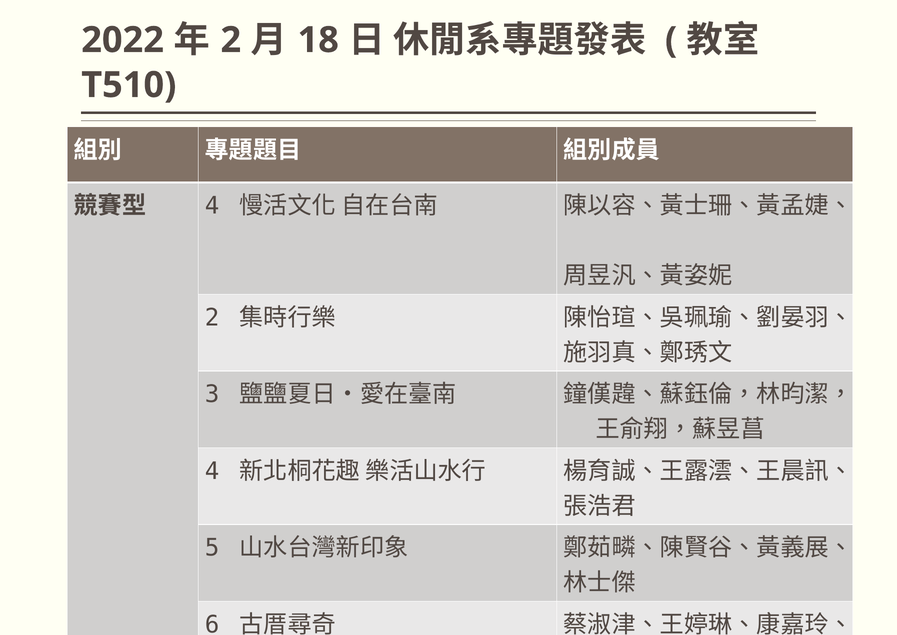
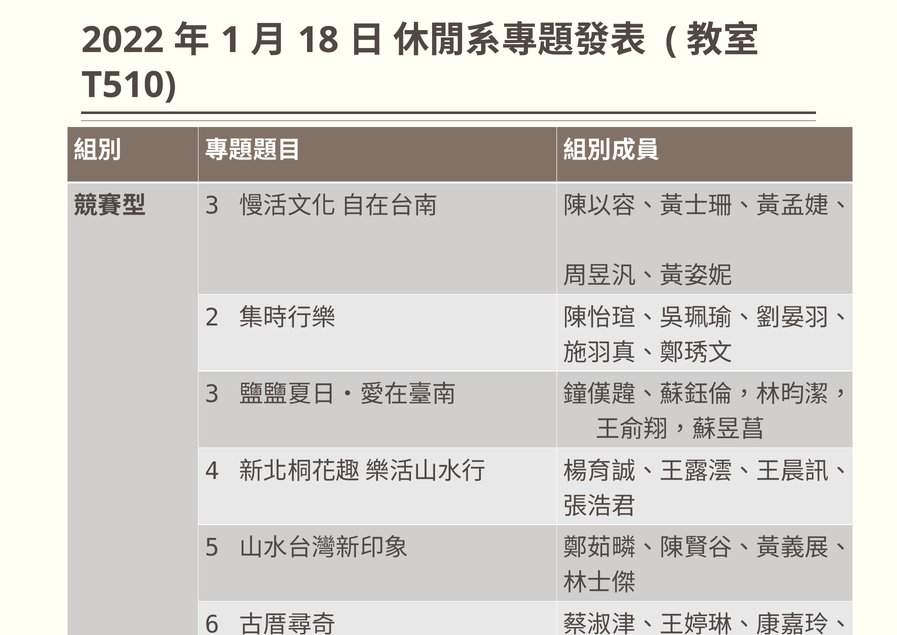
2 at (231, 40): 2 -> 1
4 at (212, 206): 4 -> 3
